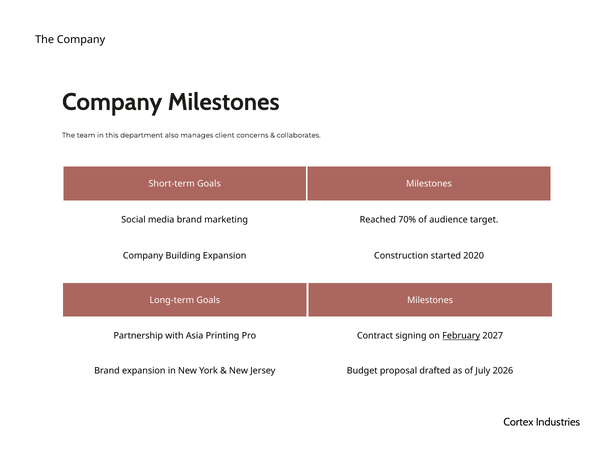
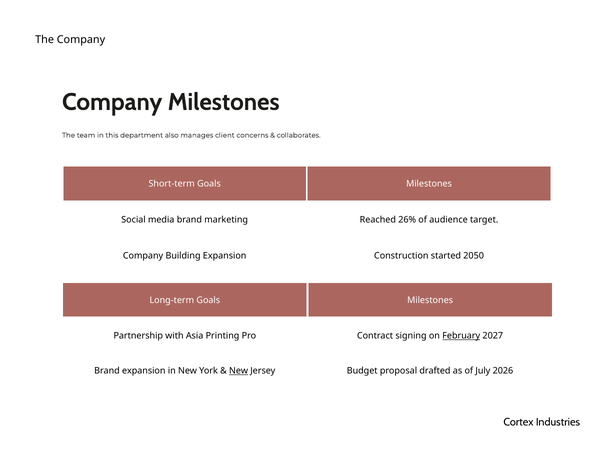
70%: 70% -> 26%
2020: 2020 -> 2050
New at (239, 371) underline: none -> present
